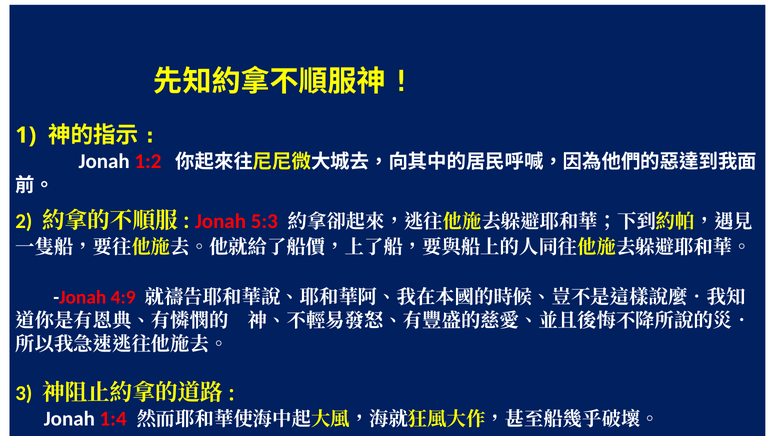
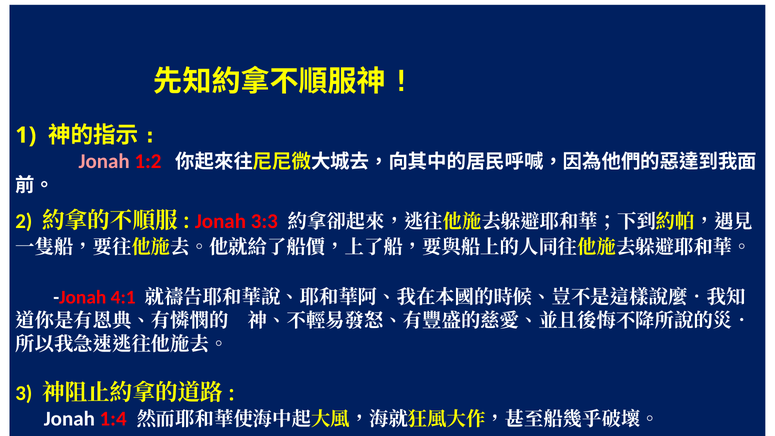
Jonah at (104, 161) colour: white -> pink
5:3: 5:3 -> 3:3
4:9: 4:9 -> 4:1
